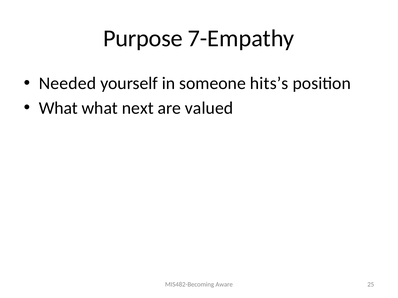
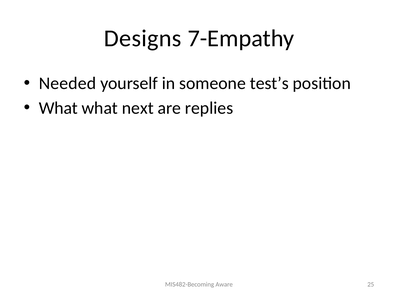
Purpose: Purpose -> Designs
hits’s: hits’s -> test’s
valued: valued -> replies
